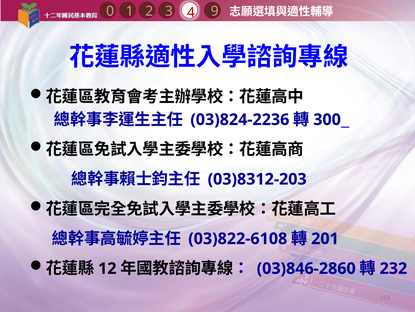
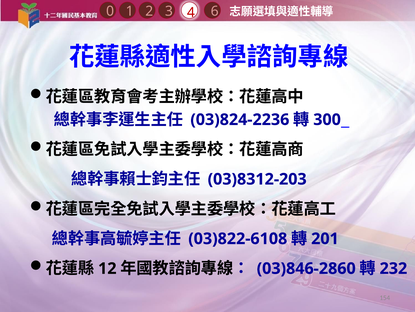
9: 9 -> 6
